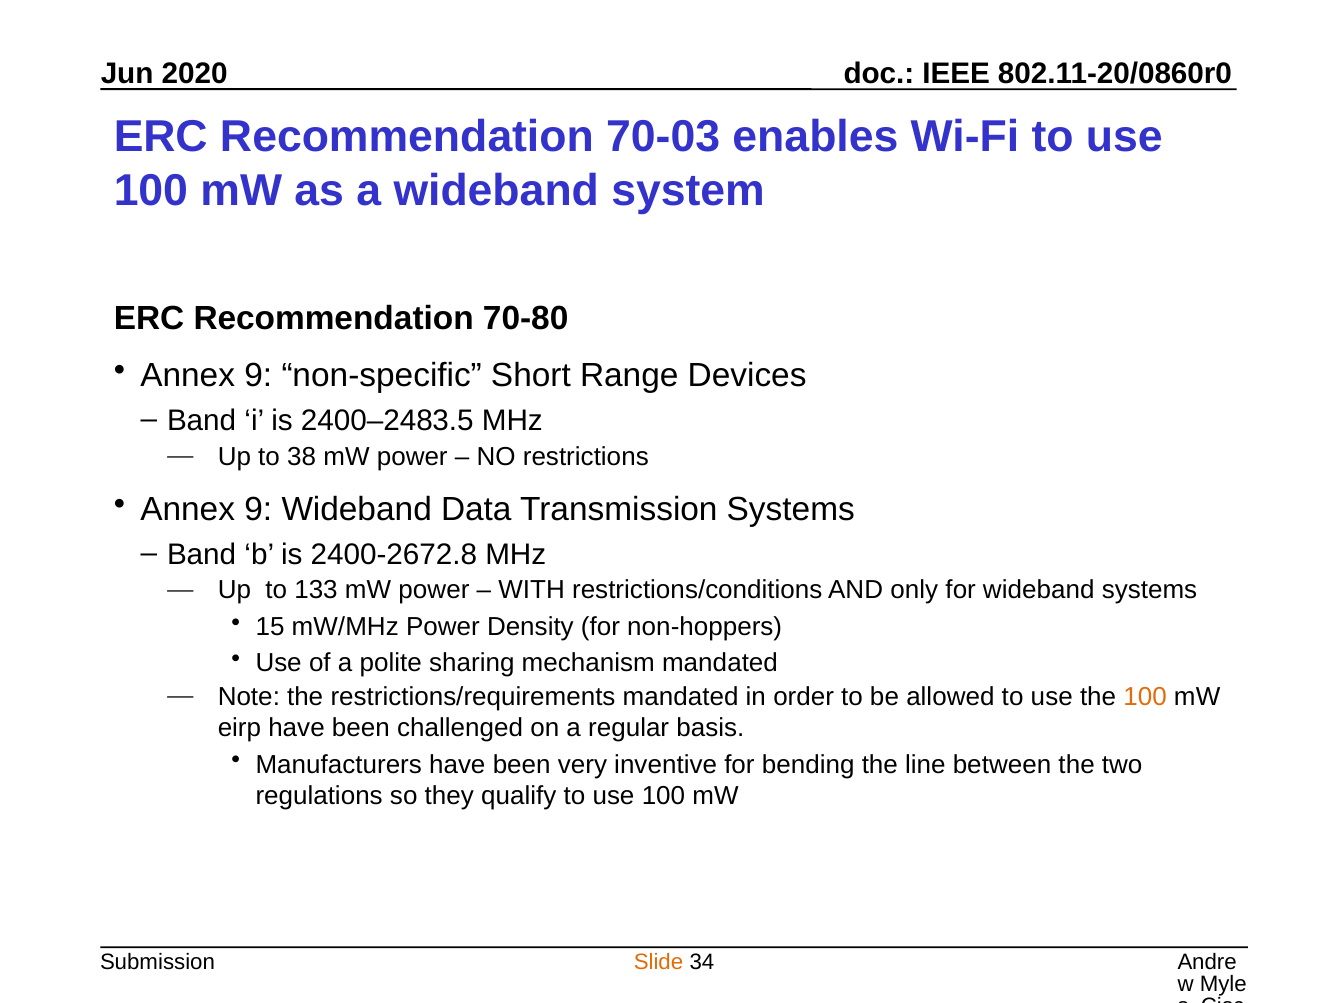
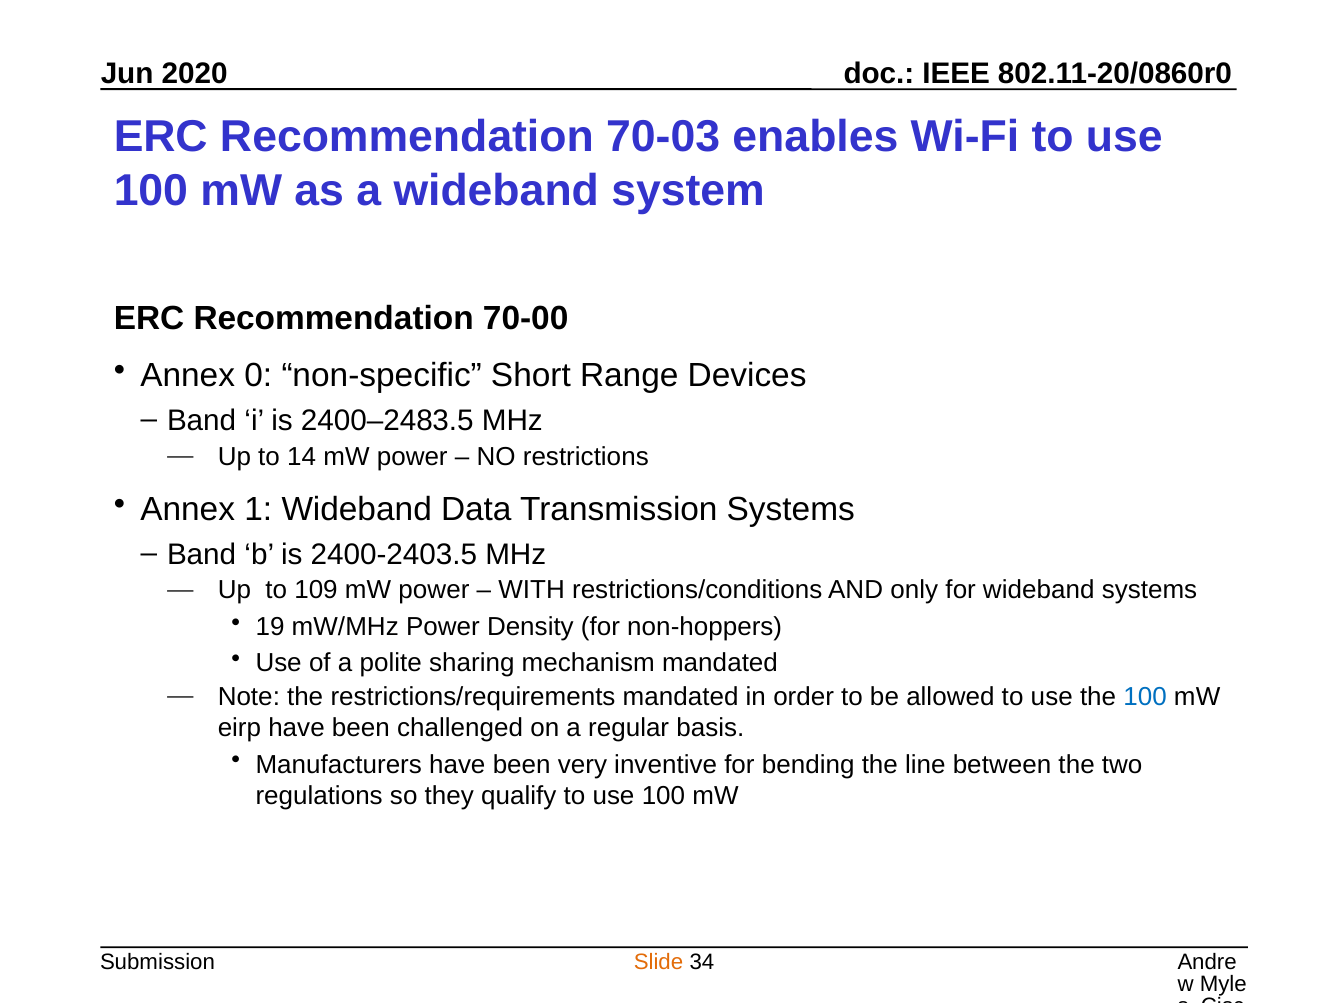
70-80: 70-80 -> 70-00
9 at (258, 376): 9 -> 0
38: 38 -> 14
9 at (258, 509): 9 -> 1
2400-2672.8: 2400-2672.8 -> 2400-2403.5
133: 133 -> 109
15: 15 -> 19
100 at (1145, 697) colour: orange -> blue
